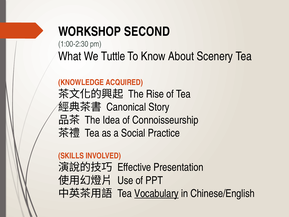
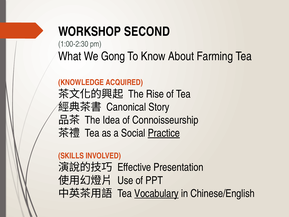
Tuttle: Tuttle -> Gong
Scenery: Scenery -> Farming
Practice underline: none -> present
